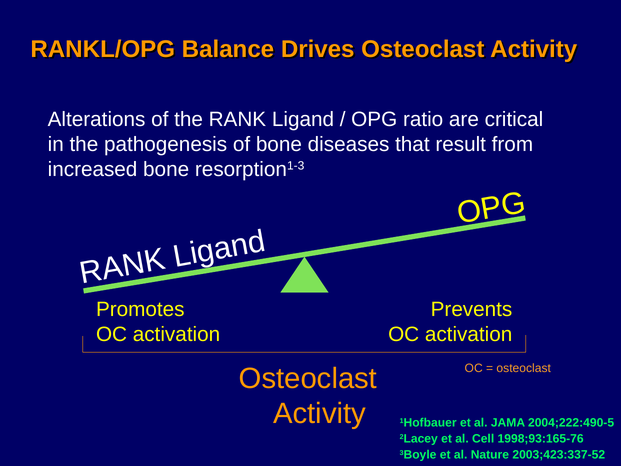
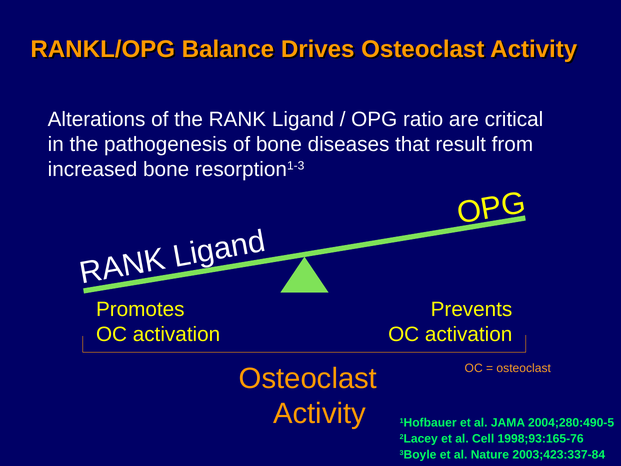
2004;222:490-5: 2004;222:490-5 -> 2004;280:490-5
2003;423:337-52: 2003;423:337-52 -> 2003;423:337-84
